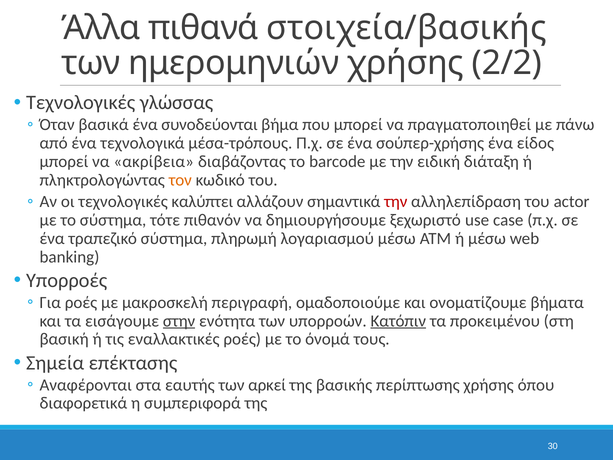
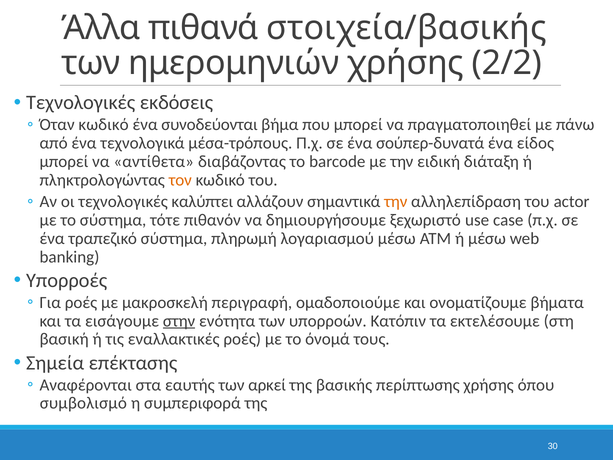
γλώσσας: γλώσσας -> εκδόσεις
Όταν βασικά: βασικά -> κωδικό
σούπερ-χρήσης: σούπερ-χρήσης -> σούπερ-δυνατά
ακρίβεια: ακρίβεια -> αντίθετα
την at (396, 202) colour: red -> orange
Κατόπιν underline: present -> none
προκειμένου: προκειμένου -> εκτελέσουμε
διαφορετικά: διαφορετικά -> συμβολισμό
